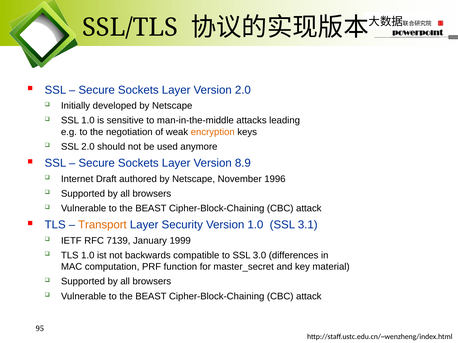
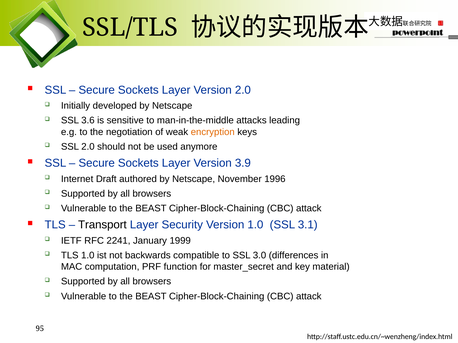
SSL 1.0: 1.0 -> 3.6
8.9: 8.9 -> 3.9
Transport colour: orange -> black
7139: 7139 -> 2241
